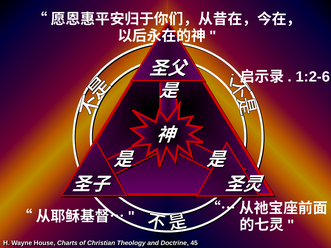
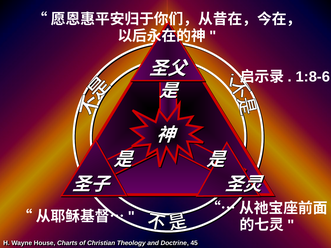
1:2-6: 1:2-6 -> 1:8-6
